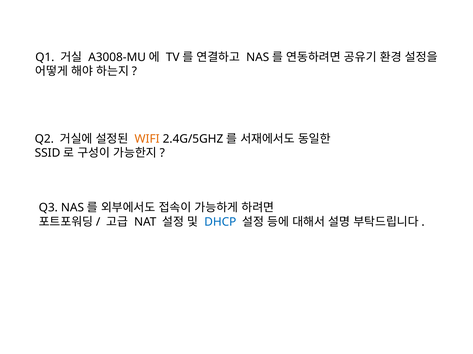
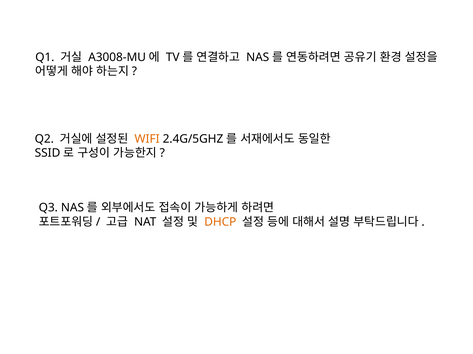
DHCP colour: blue -> orange
